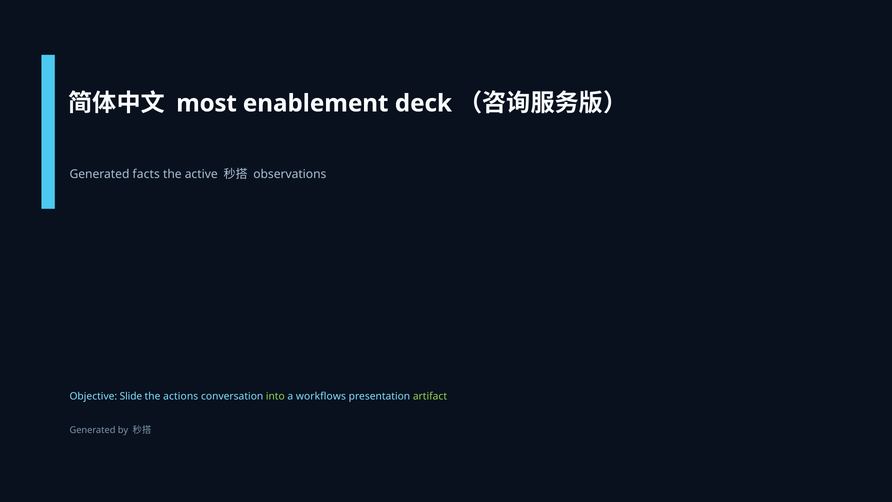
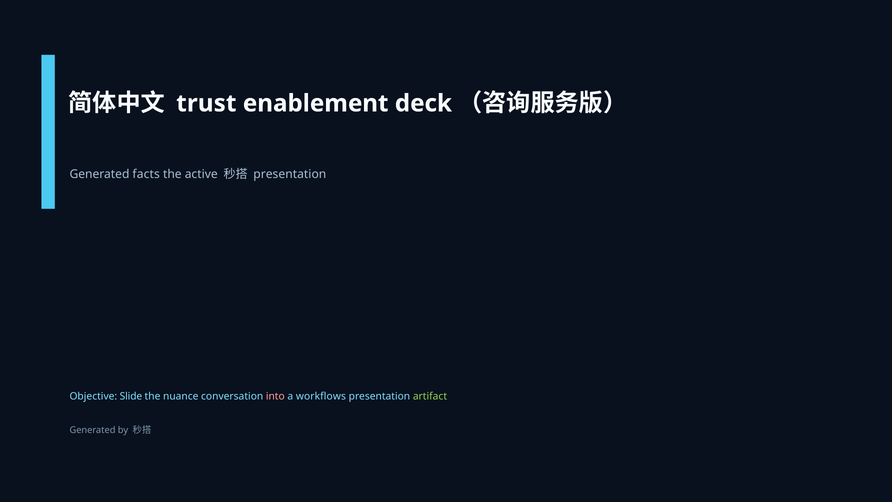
most: most -> trust
observations at (290, 174): observations -> presentation
actions: actions -> nuance
into colour: light green -> pink
